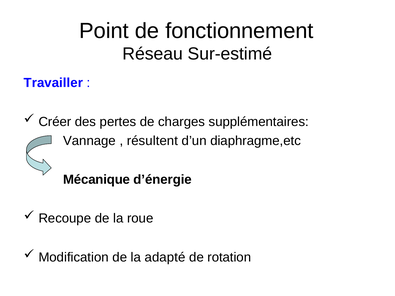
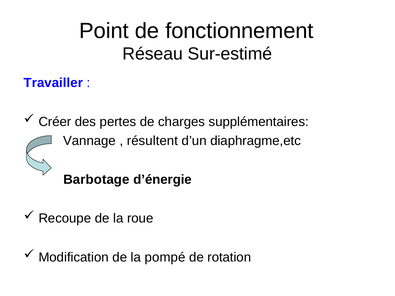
Mécanique: Mécanique -> Barbotage
adapté: adapté -> pompé
